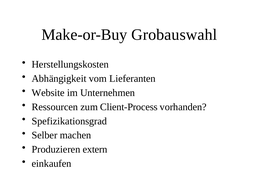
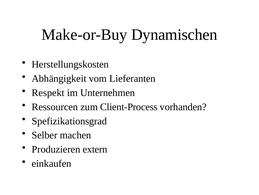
Grobauswahl: Grobauswahl -> Dynamischen
Website: Website -> Respekt
